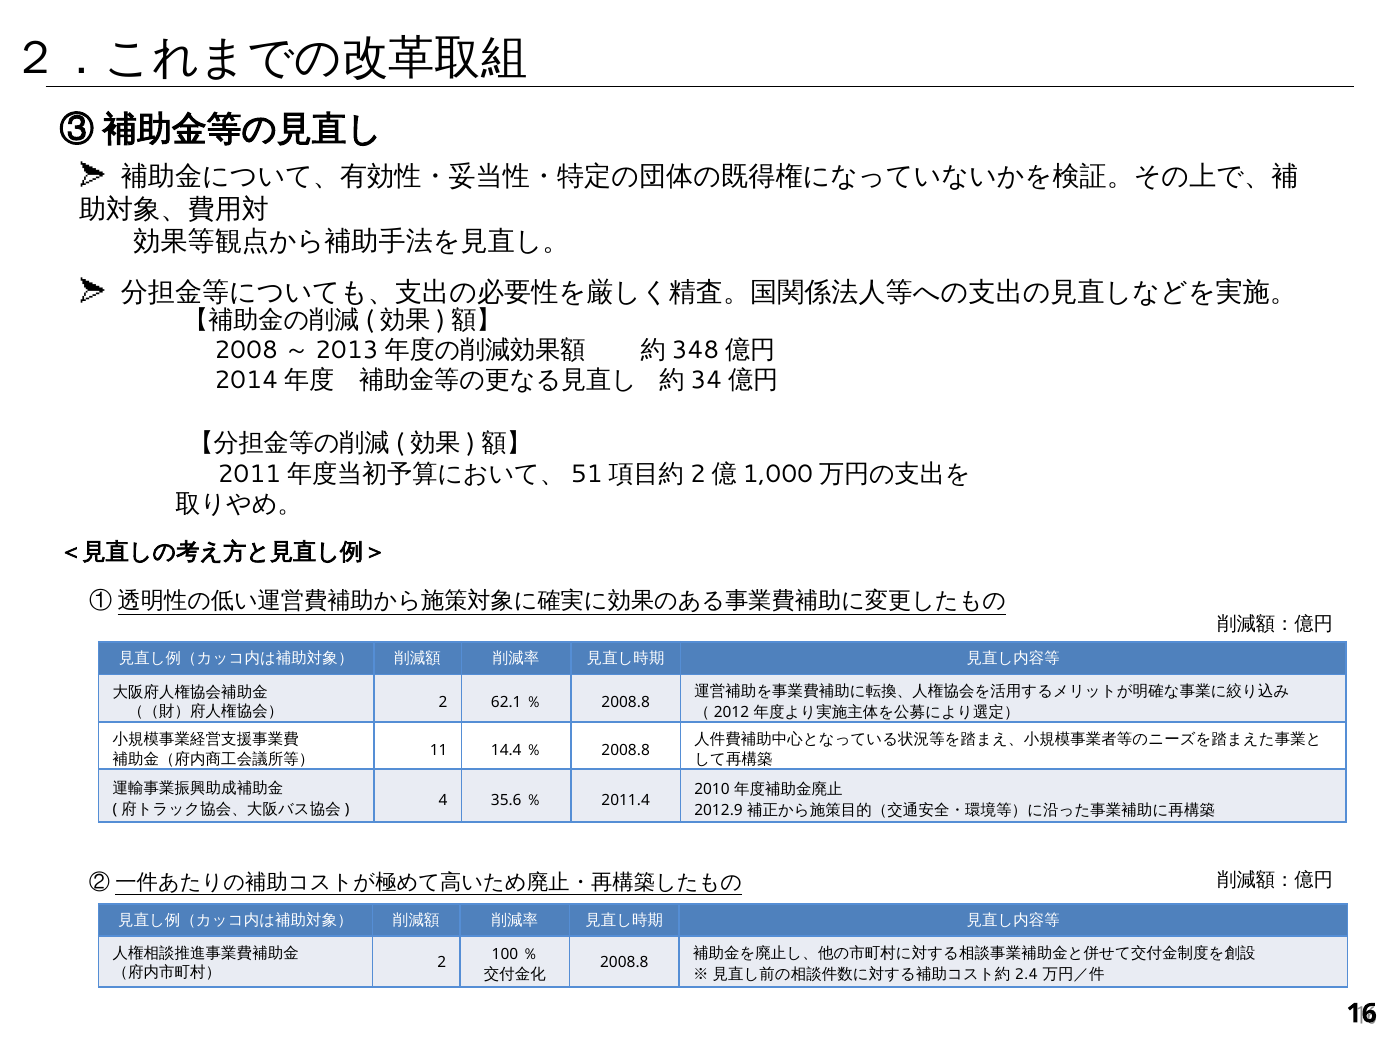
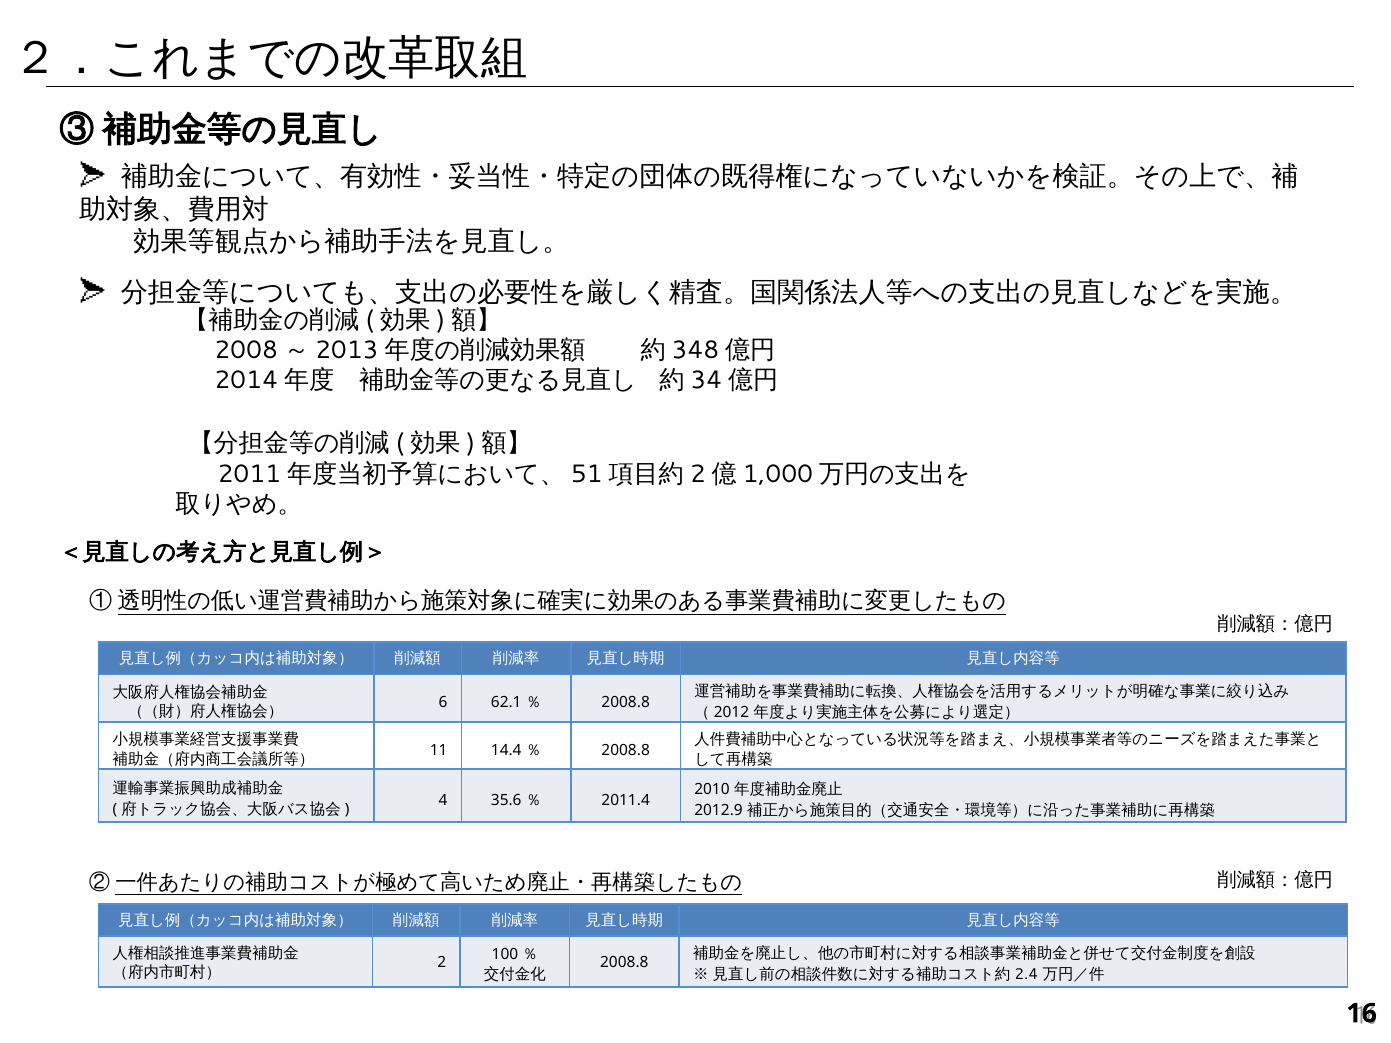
2 at (443, 703): 2 -> 6
